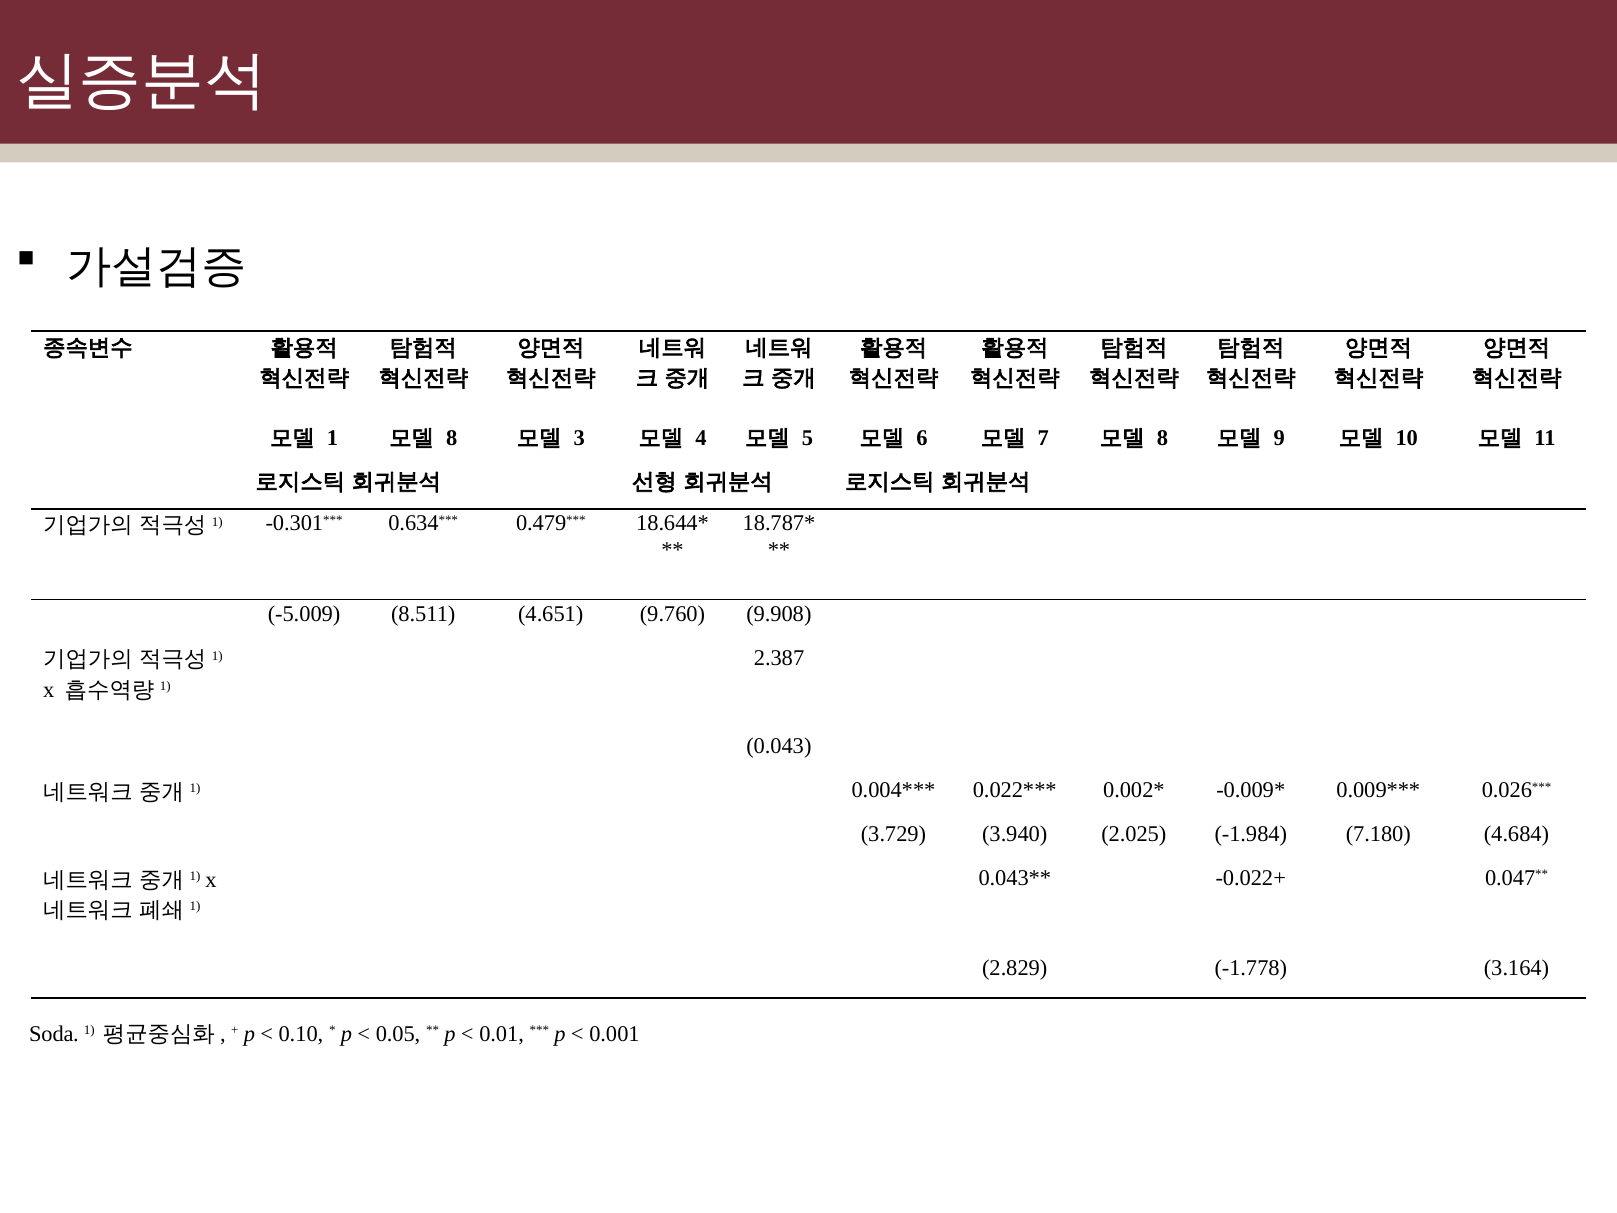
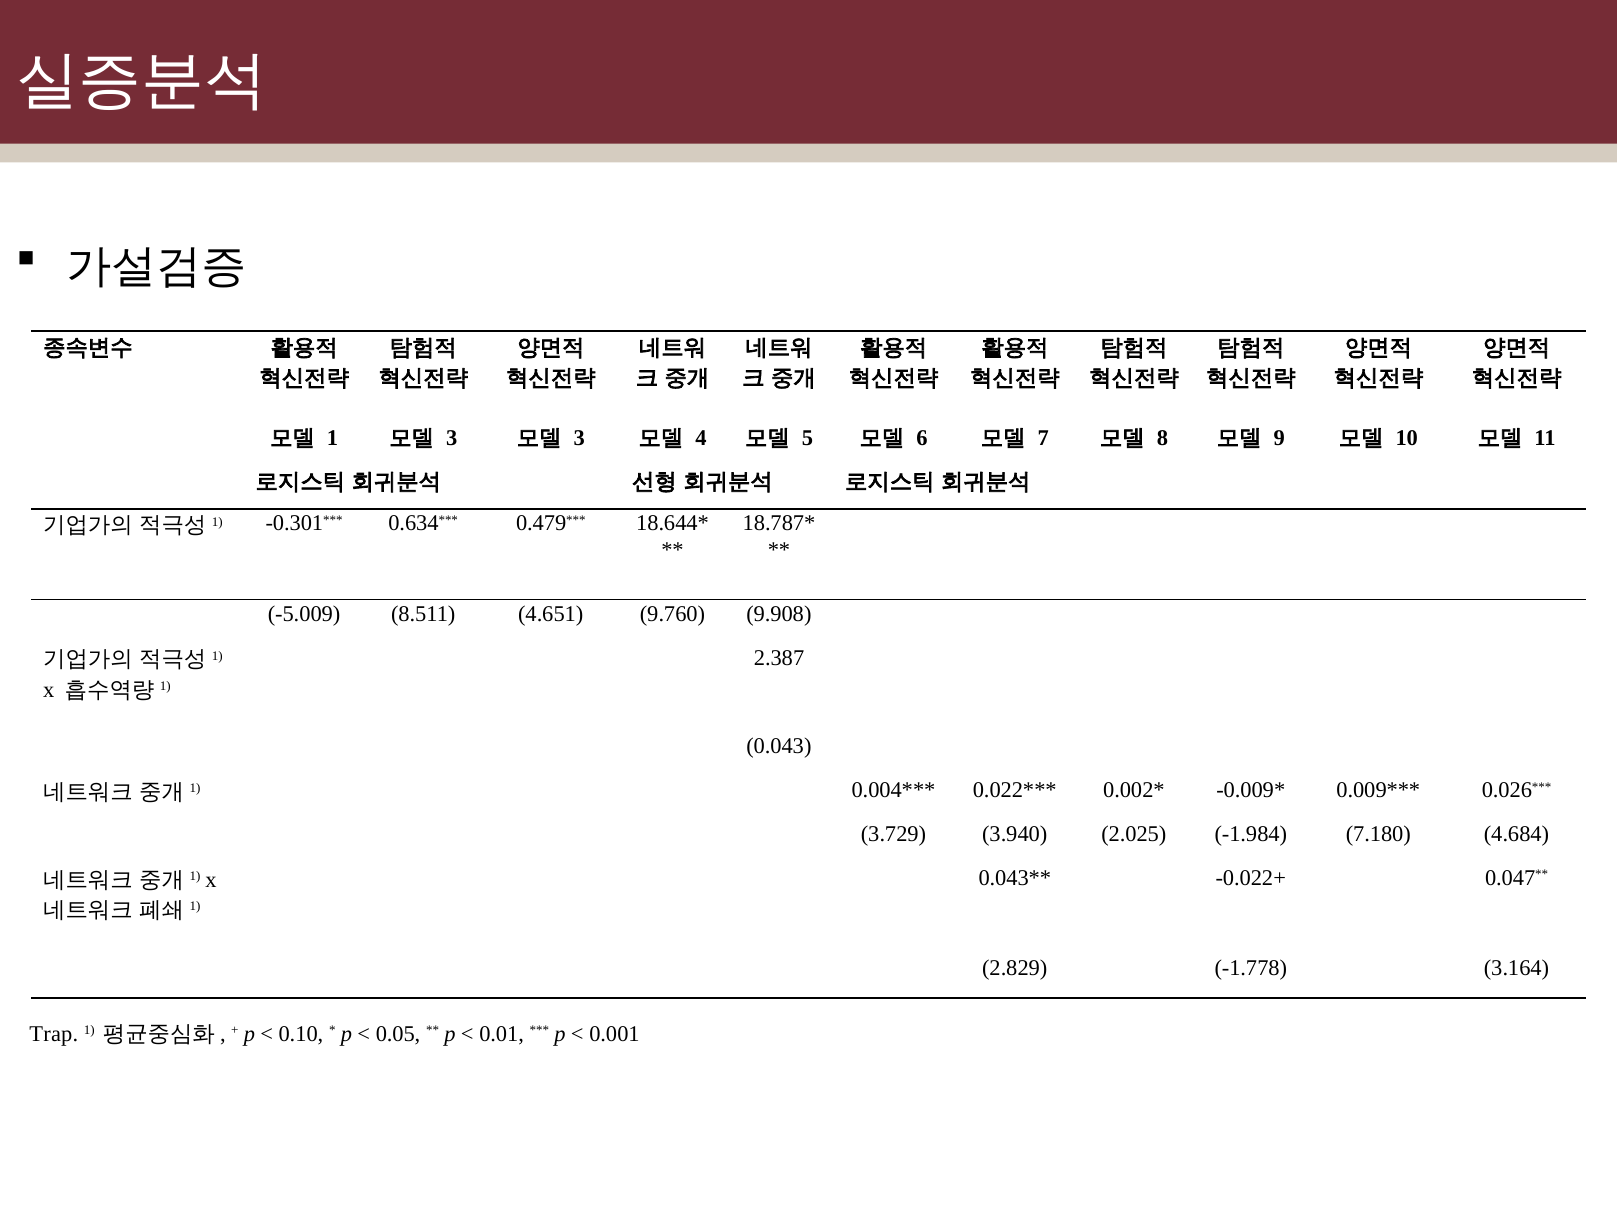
8 at (452, 438): 8 -> 3
Soda: Soda -> Trap
